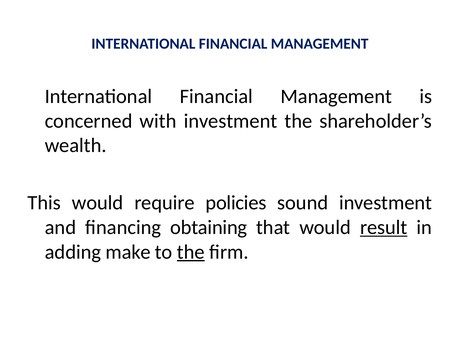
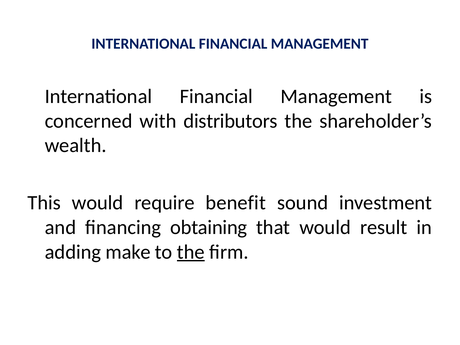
with investment: investment -> distributors
policies: policies -> benefit
result underline: present -> none
